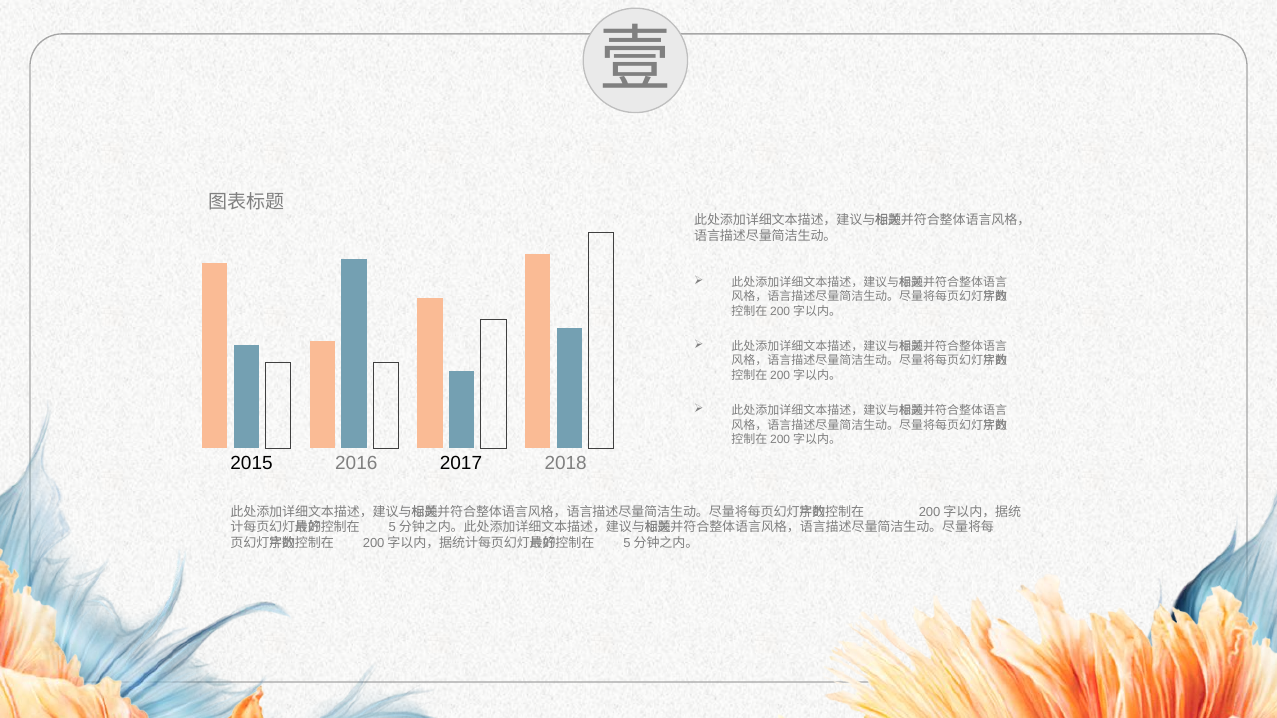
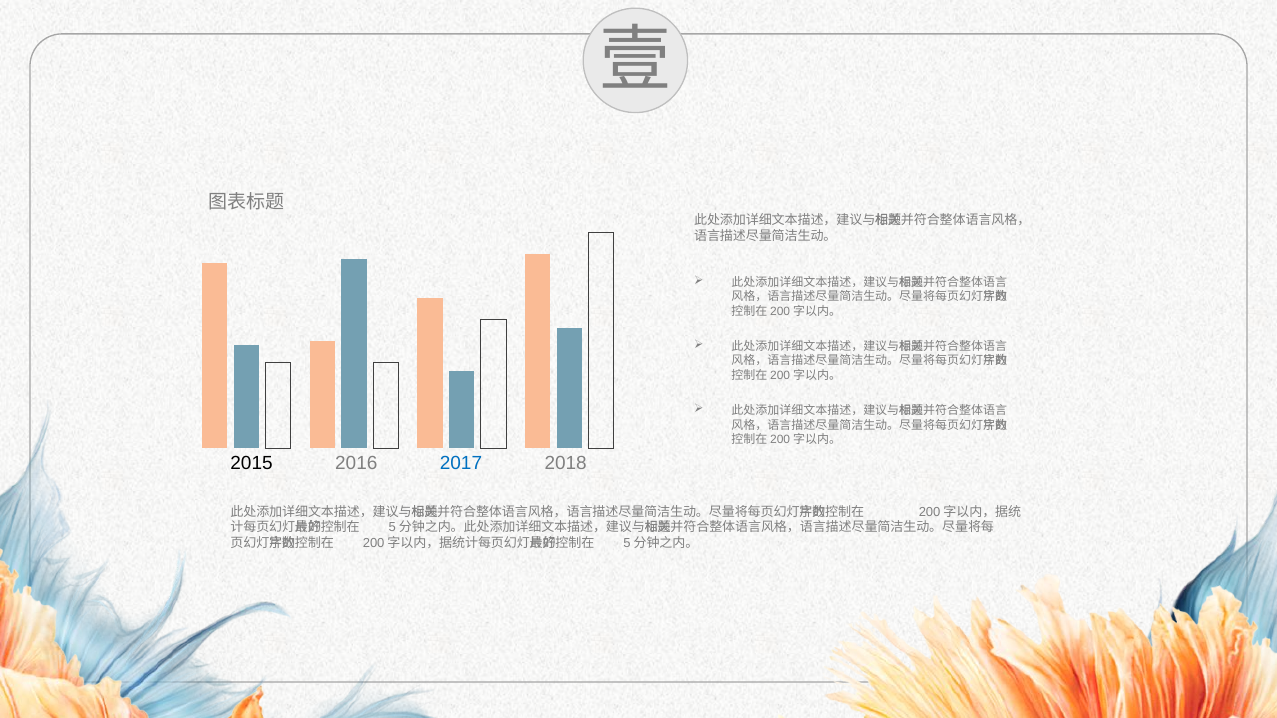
2017 colour: black -> blue
